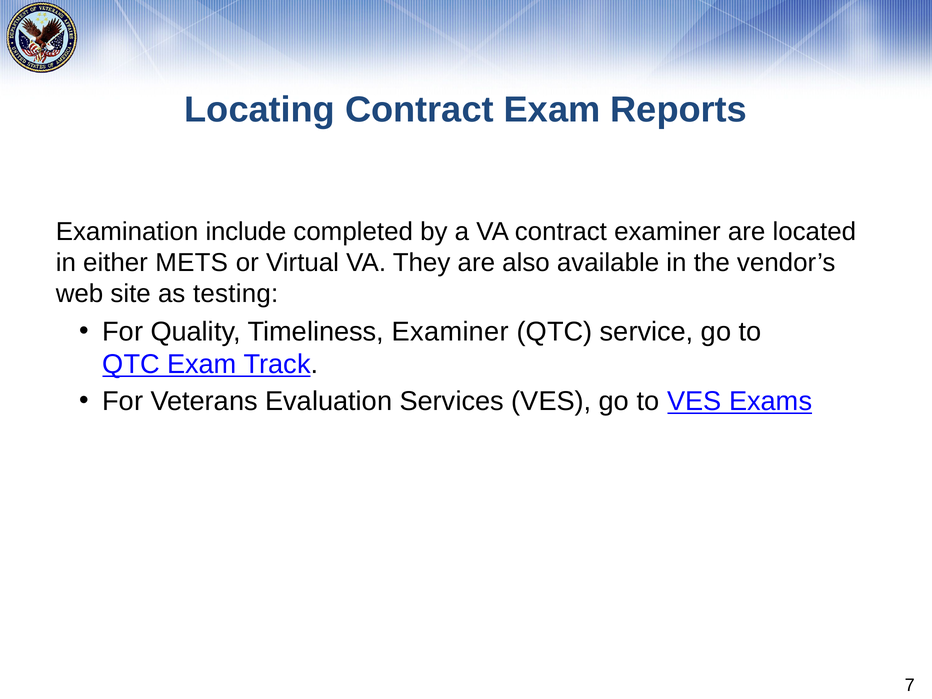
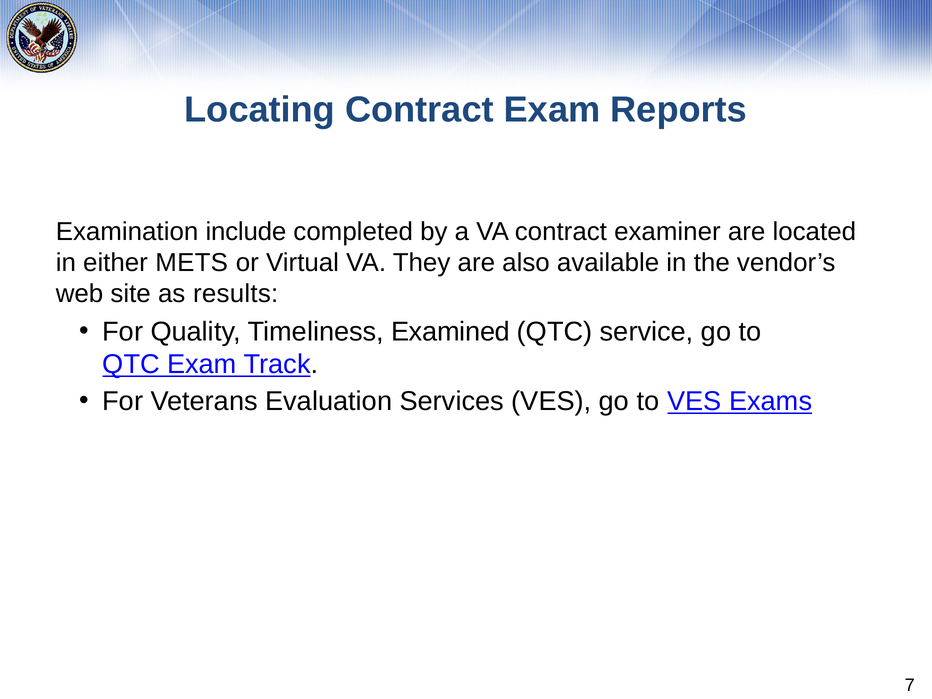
testing: testing -> results
Timeliness Examiner: Examiner -> Examined
